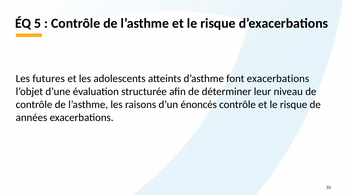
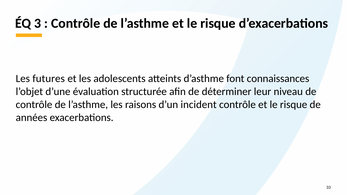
5: 5 -> 3
font exacerbations: exacerbations -> connaissances
énoncés: énoncés -> incident
